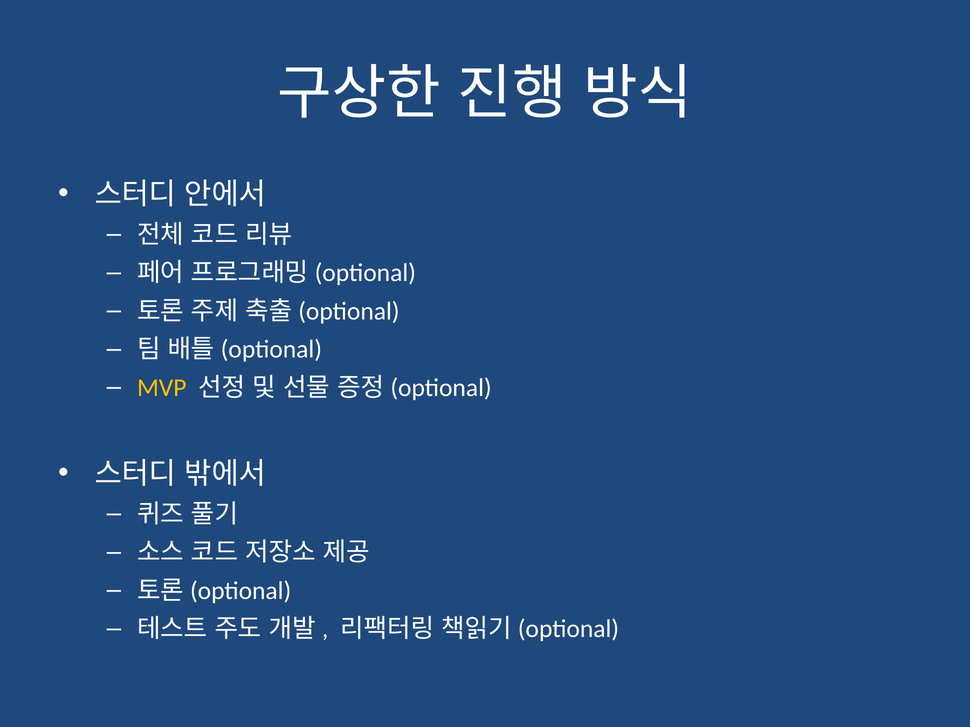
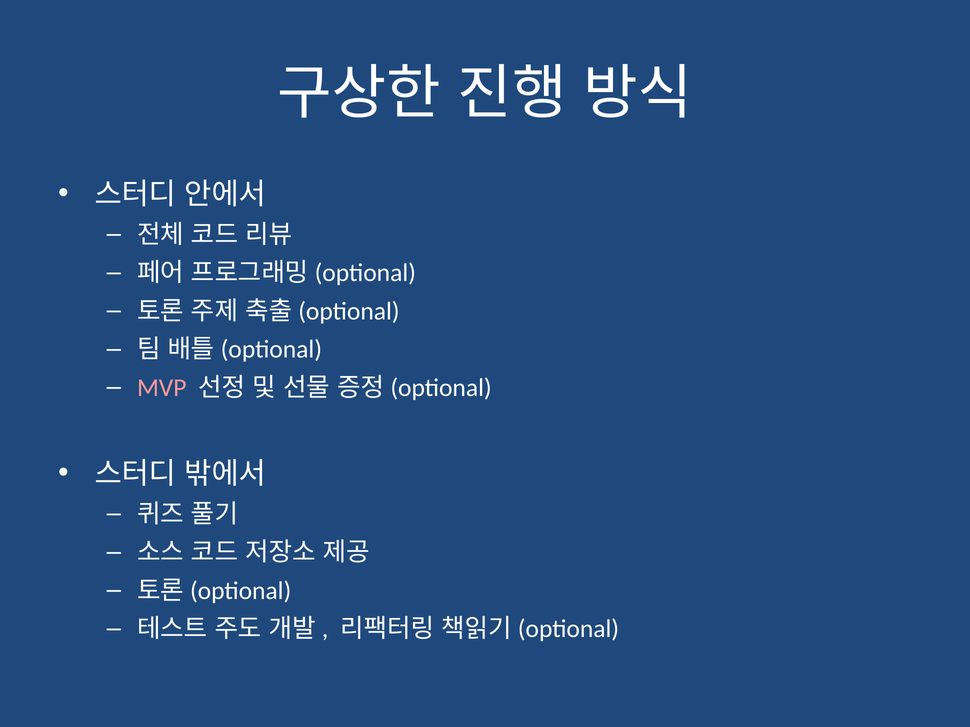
MVP colour: yellow -> pink
